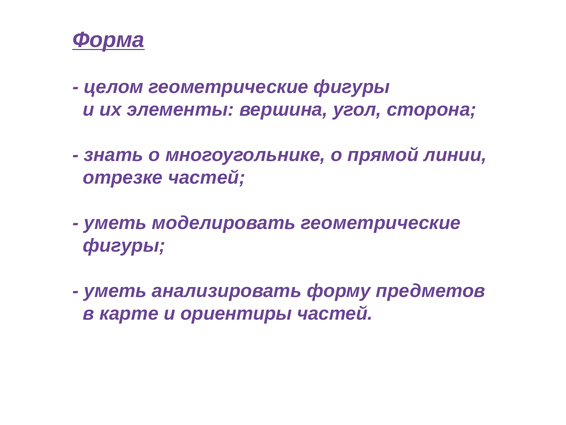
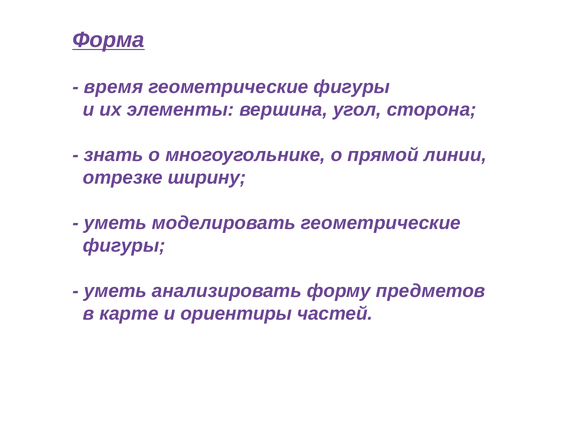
целом: целом -> время
отрезке частей: частей -> ширину
